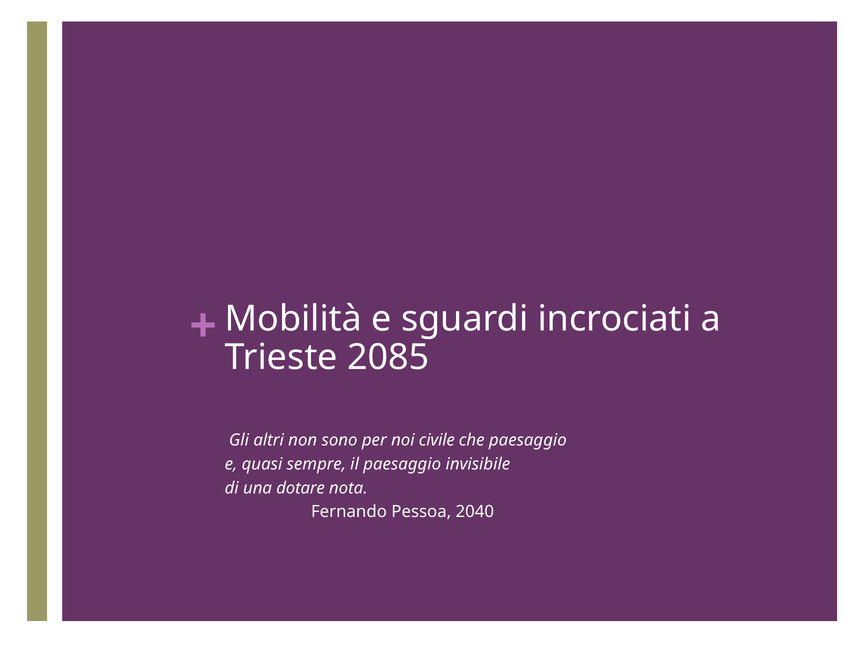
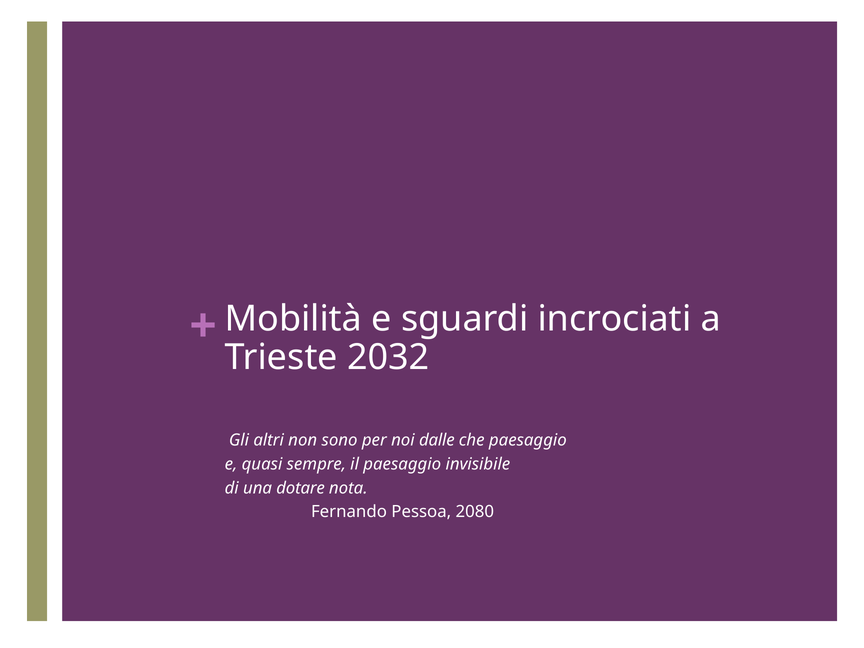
2085: 2085 -> 2032
civile: civile -> dalle
2040: 2040 -> 2080
